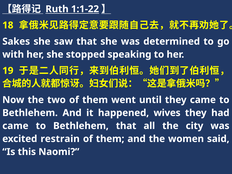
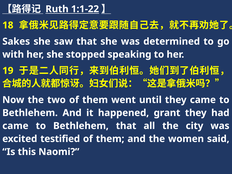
wives: wives -> grant
restrain: restrain -> testified
